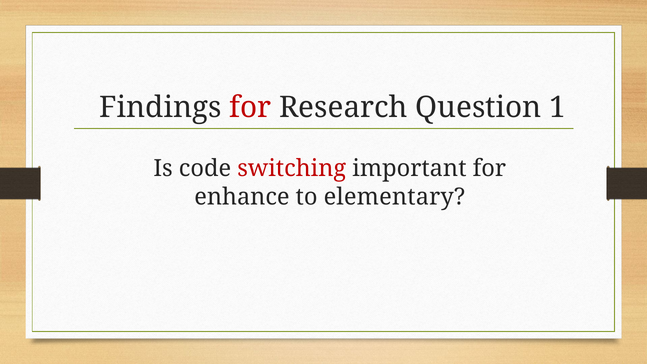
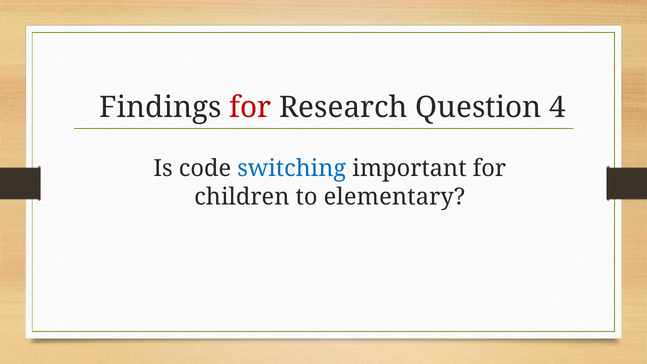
1: 1 -> 4
switching colour: red -> blue
enhance: enhance -> children
